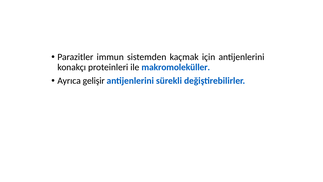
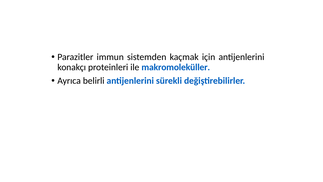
gelişir: gelişir -> belirli
